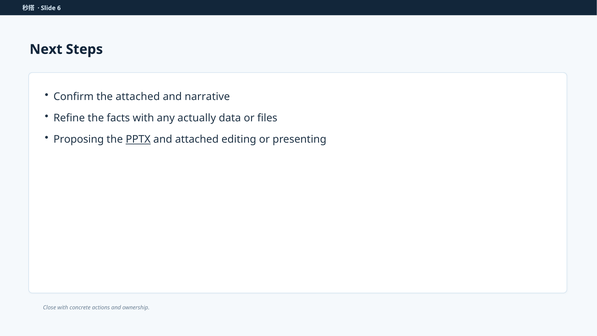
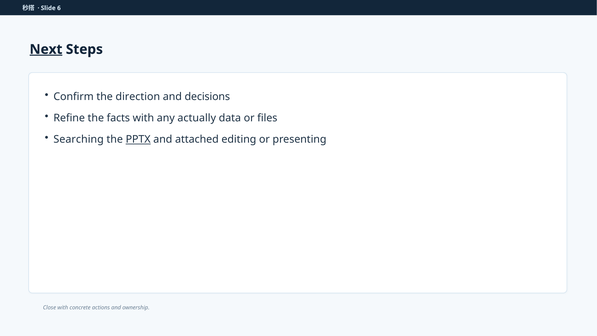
Next underline: none -> present
the attached: attached -> direction
narrative: narrative -> decisions
Proposing: Proposing -> Searching
